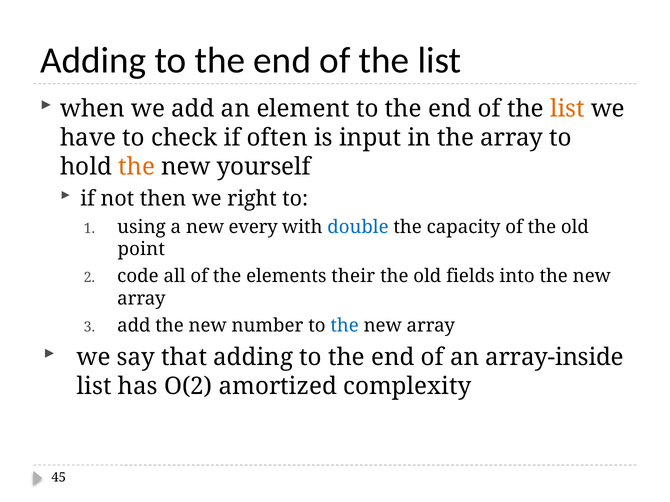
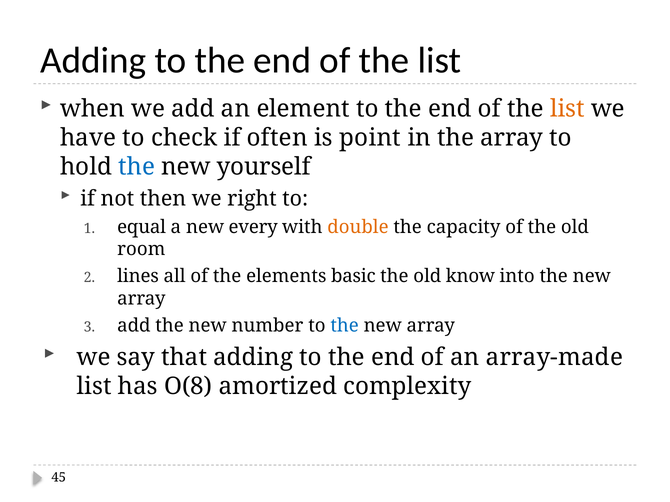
input: input -> point
the at (137, 167) colour: orange -> blue
using: using -> equal
double colour: blue -> orange
point: point -> room
code: code -> lines
their: their -> basic
fields: fields -> know
array-inside: array-inside -> array-made
O(2: O(2 -> O(8
